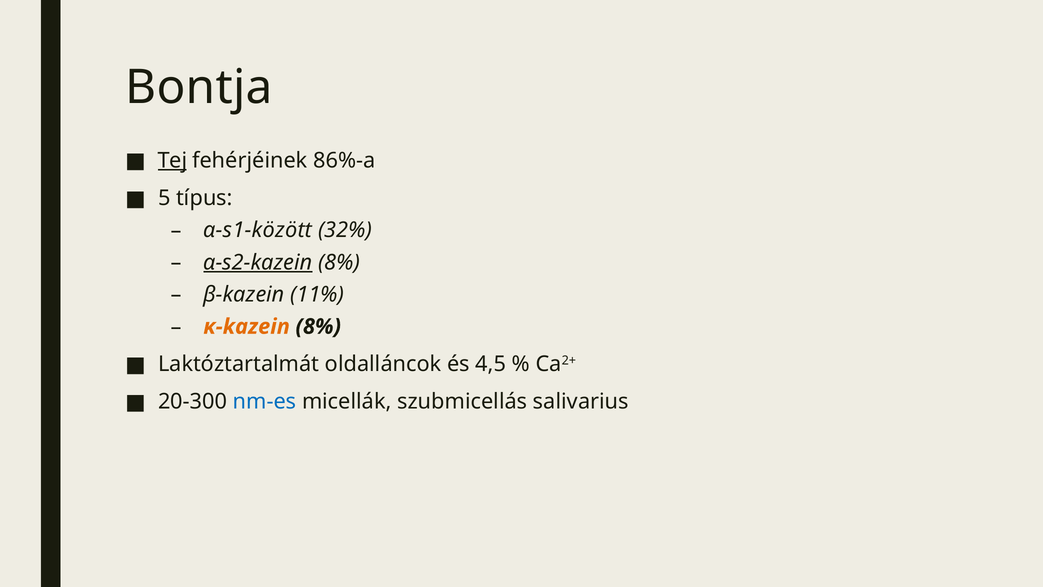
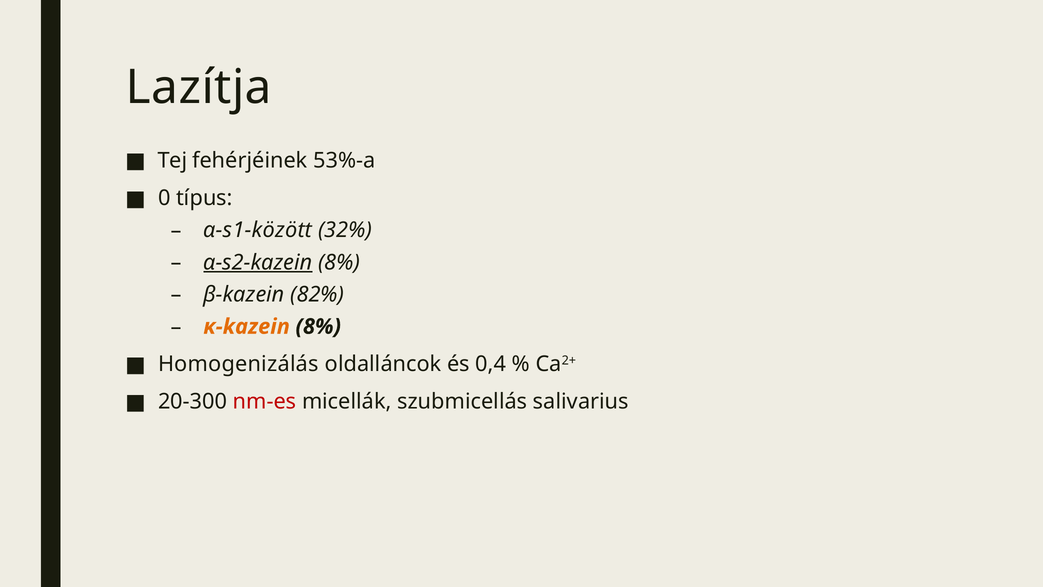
Bontja: Bontja -> Lazítja
Tej underline: present -> none
86%-a: 86%-a -> 53%-a
5: 5 -> 0
11%: 11% -> 82%
Laktóztartalmát: Laktóztartalmát -> Homogenizálás
4,5: 4,5 -> 0,4
nm-es colour: blue -> red
